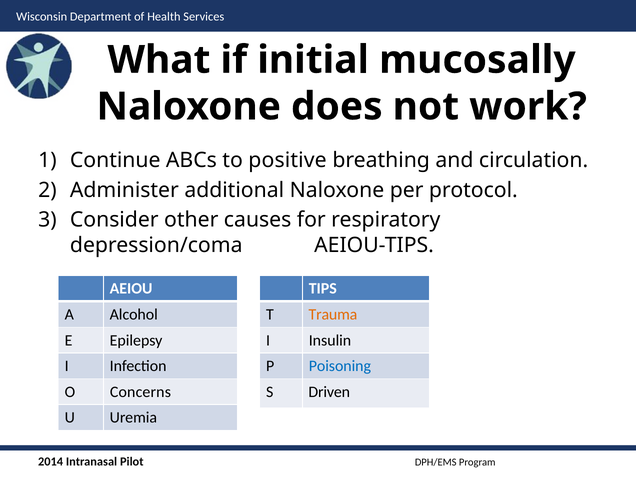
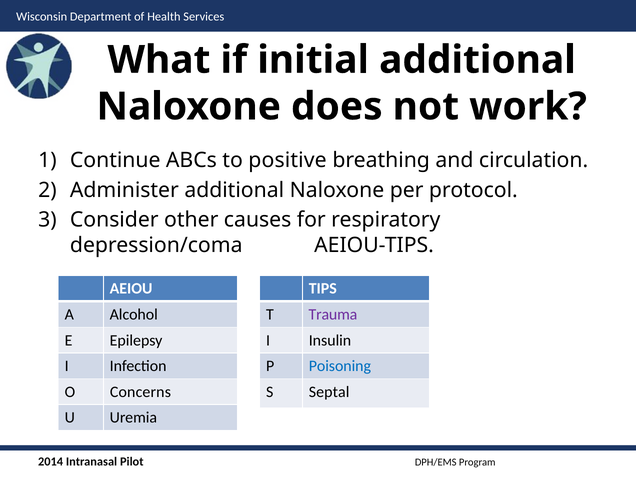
initial mucosally: mucosally -> additional
Trauma colour: orange -> purple
Driven: Driven -> Septal
